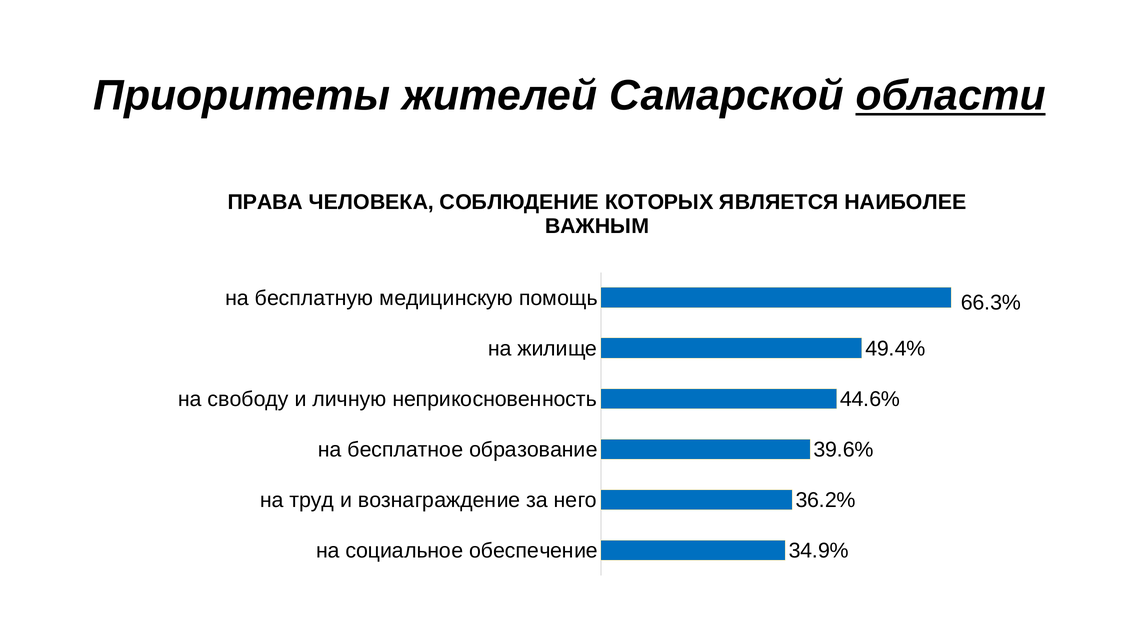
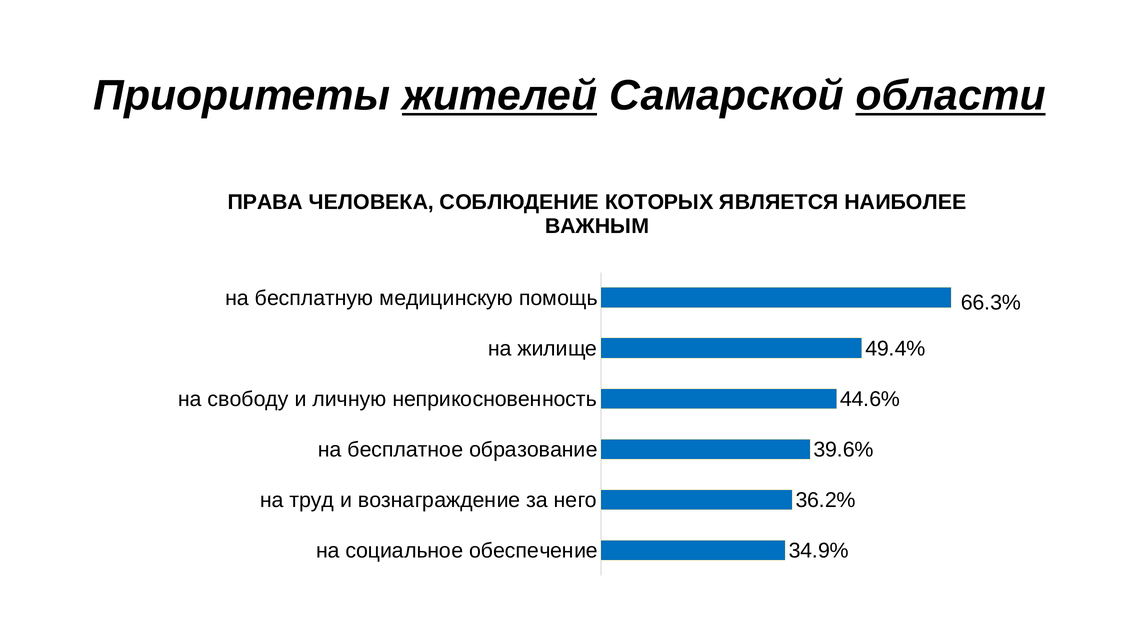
жителей underline: none -> present
